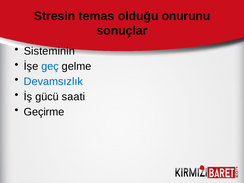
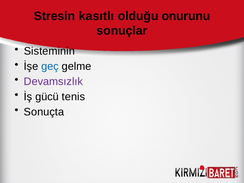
temas: temas -> kasıtlı
Devamsızlık colour: blue -> purple
saati: saati -> tenis
Geçirme: Geçirme -> Sonuçta
